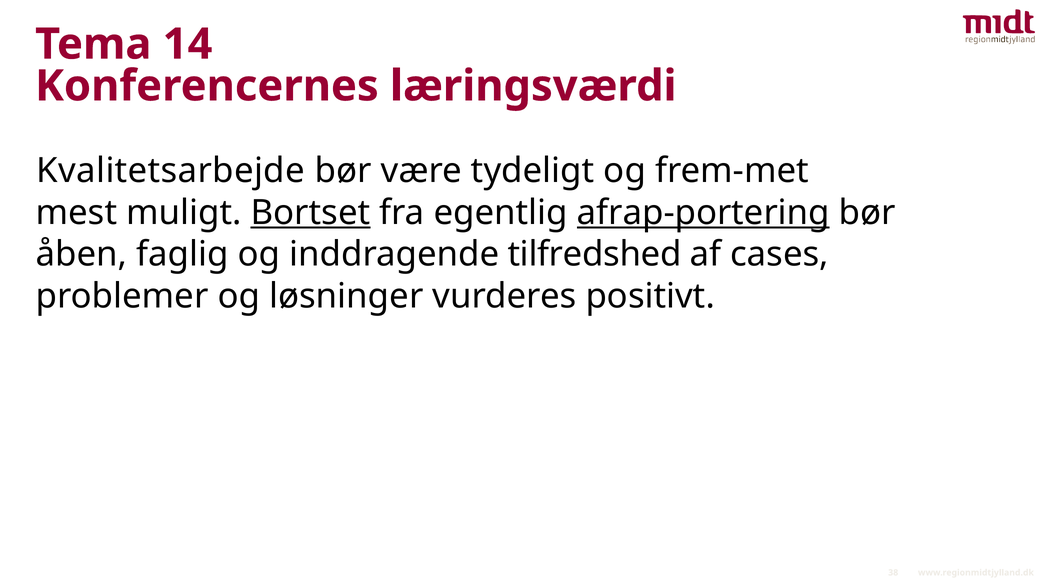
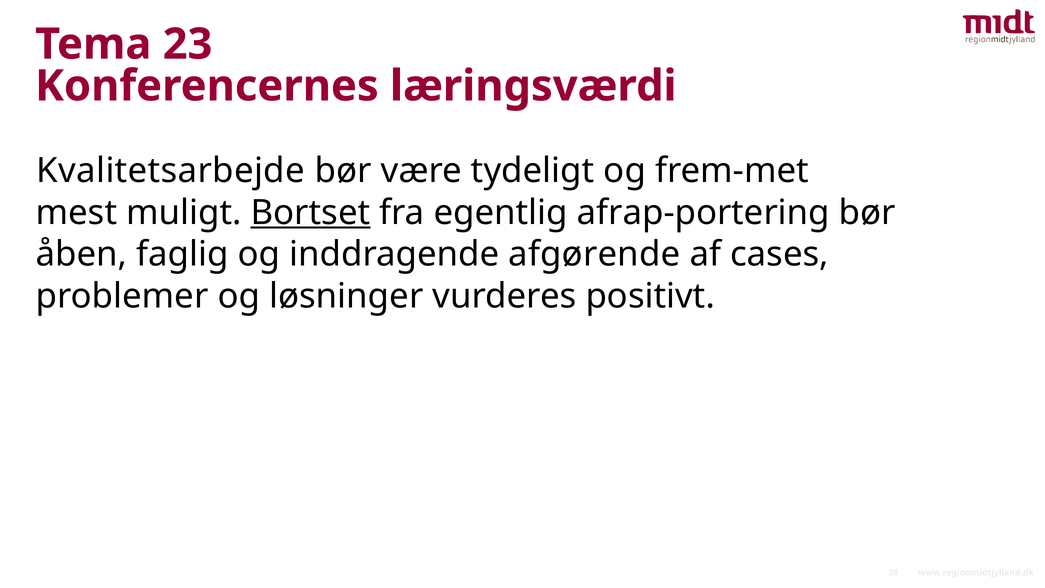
14: 14 -> 23
afrap-portering underline: present -> none
tilfredshed: tilfredshed -> afgørende
